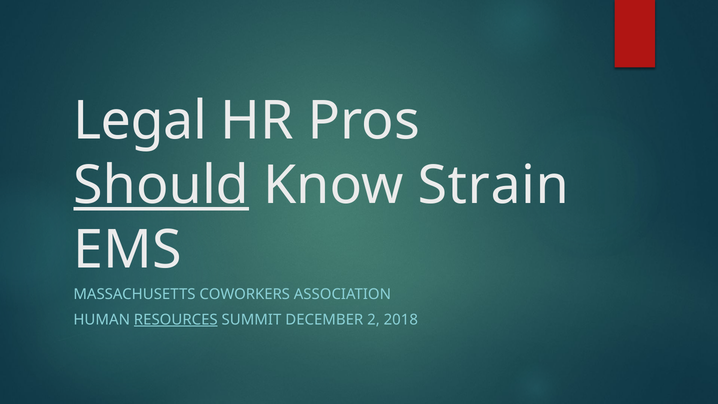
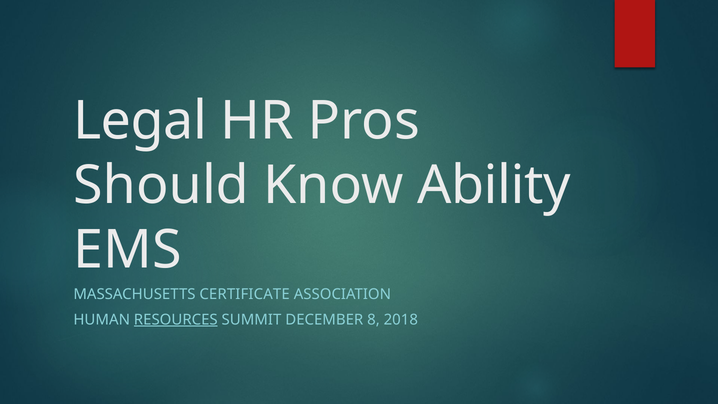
Should underline: present -> none
Strain: Strain -> Ability
COWORKERS: COWORKERS -> CERTIFICATE
2: 2 -> 8
